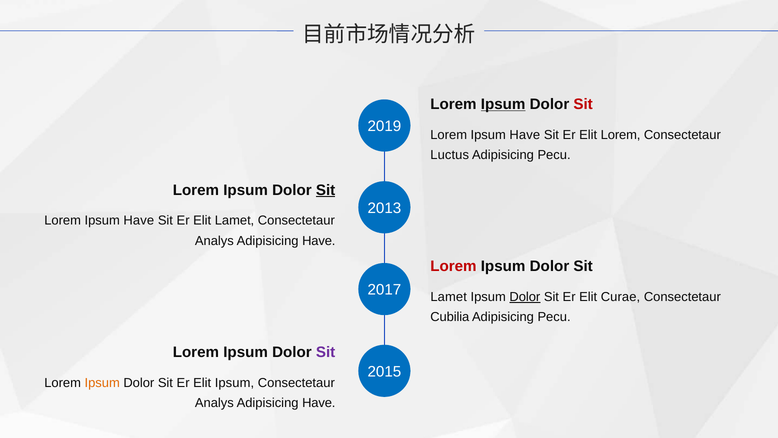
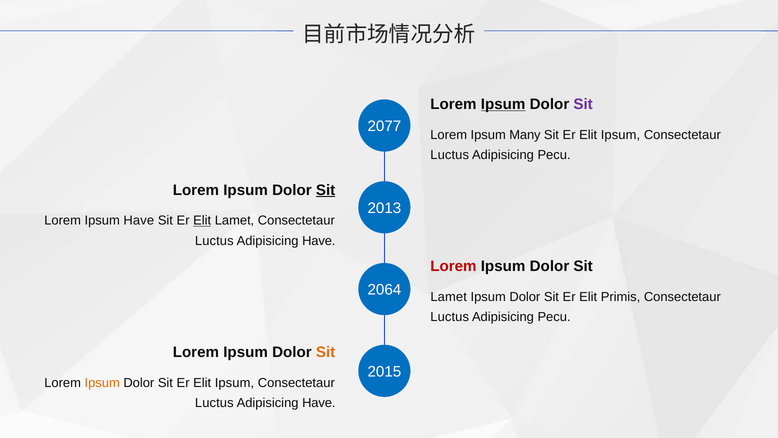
Sit at (583, 104) colour: red -> purple
2019: 2019 -> 2077
Have at (525, 135): Have -> Many
Lorem at (621, 135): Lorem -> Ipsum
Elit at (202, 220) underline: none -> present
Analys at (214, 241): Analys -> Luctus
2017: 2017 -> 2064
Dolor at (525, 297) underline: present -> none
Curae: Curae -> Primis
Cubilia at (450, 317): Cubilia -> Luctus
Sit at (326, 352) colour: purple -> orange
Analys at (214, 403): Analys -> Luctus
